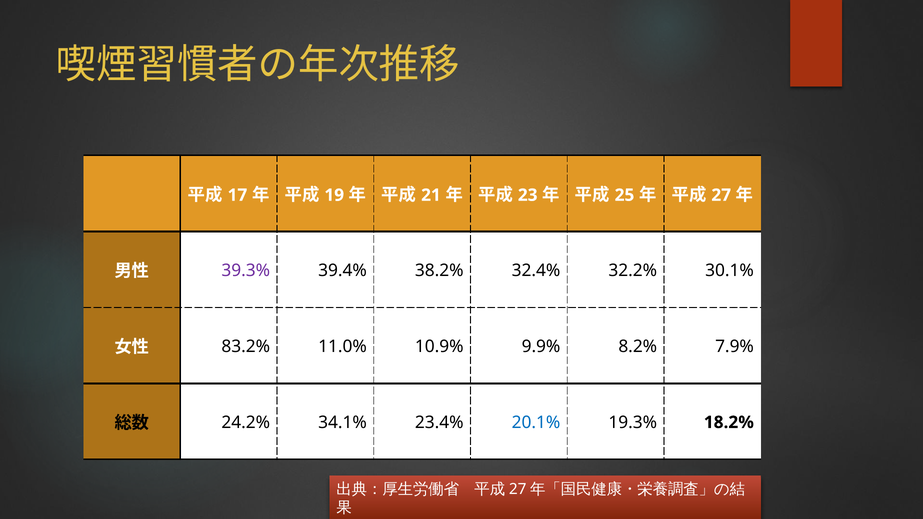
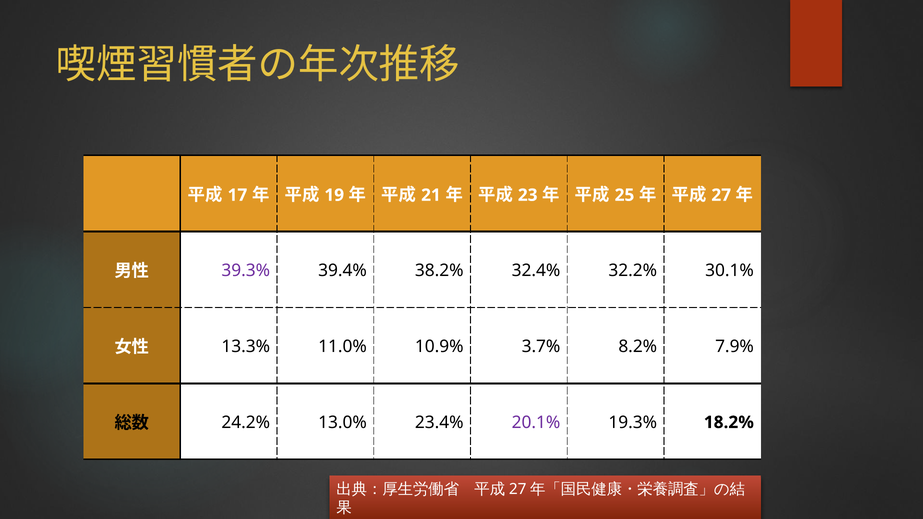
83.2%: 83.2% -> 13.3%
9.9%: 9.9% -> 3.7%
34.1%: 34.1% -> 13.0%
20.1% colour: blue -> purple
